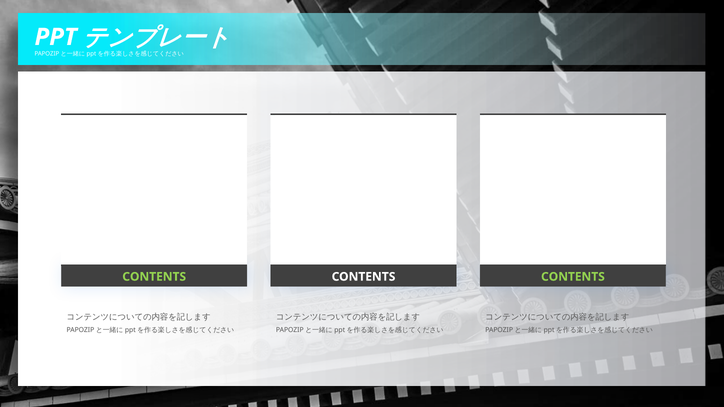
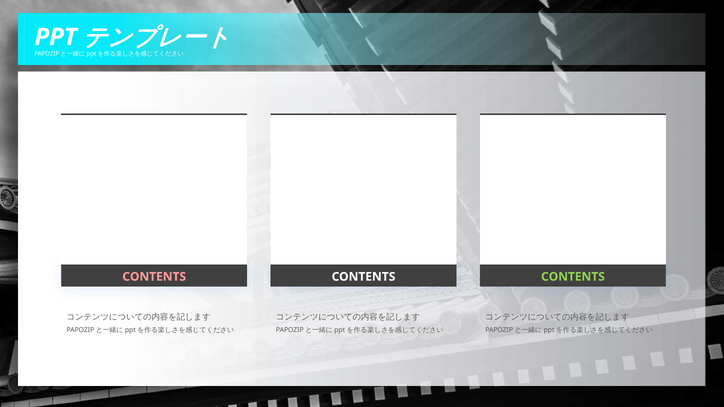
CONTENTS at (154, 277) colour: light green -> pink
